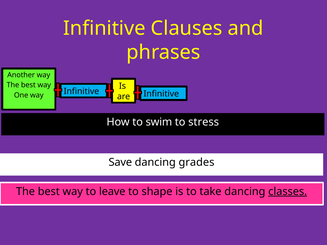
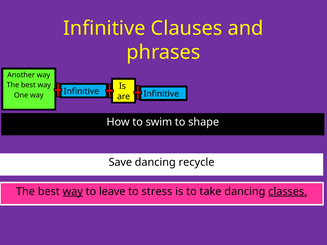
stress: stress -> shape
grades: grades -> recycle
way at (73, 192) underline: none -> present
shape: shape -> stress
